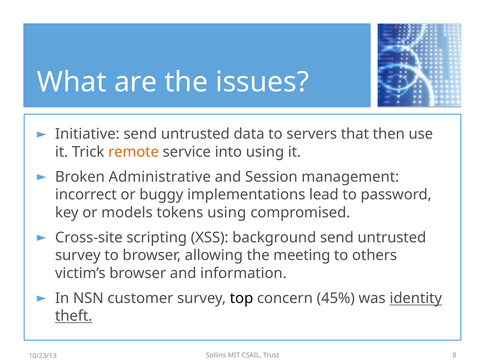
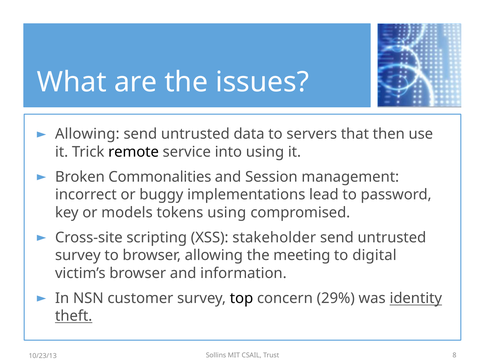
Initiative at (87, 134): Initiative -> Allowing
remote colour: orange -> black
Administrative: Administrative -> Commonalities
background: background -> stakeholder
others: others -> digital
45%: 45% -> 29%
